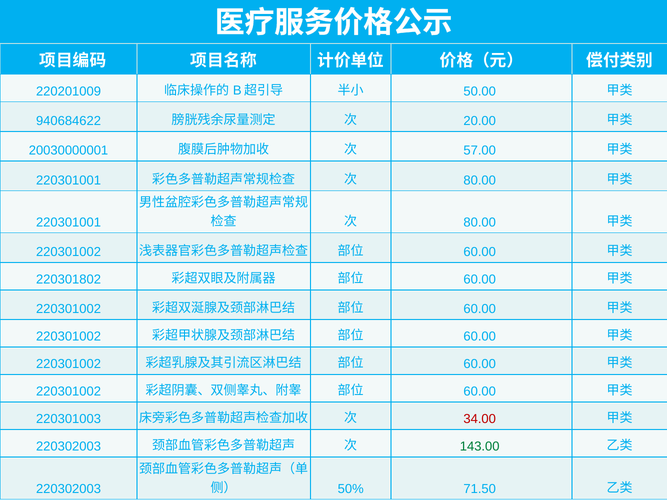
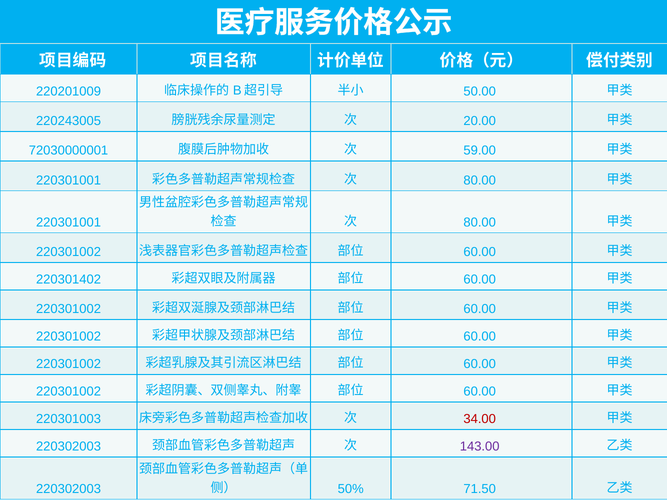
940684622: 940684622 -> 220243005
20030000001: 20030000001 -> 72030000001
57.00: 57.00 -> 59.00
220301802: 220301802 -> 220301402
143.00 colour: green -> purple
